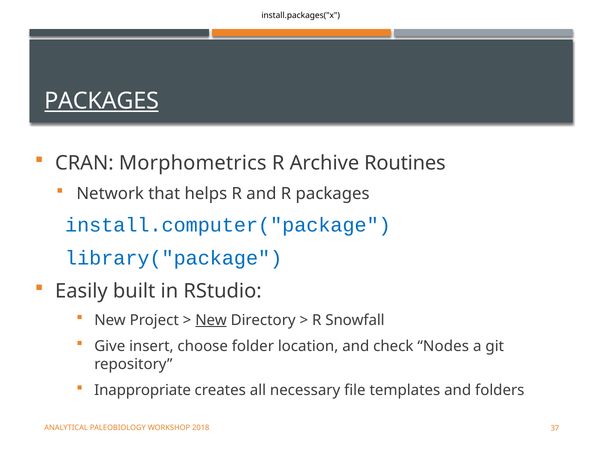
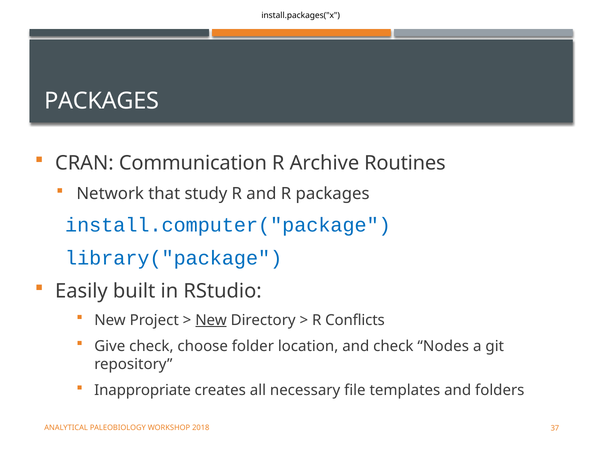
PACKAGES at (102, 101) underline: present -> none
Morphometrics: Morphometrics -> Communication
helps: helps -> study
Snowfall: Snowfall -> Conflicts
Give insert: insert -> check
